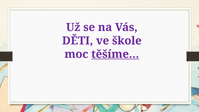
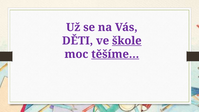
škole underline: none -> present
